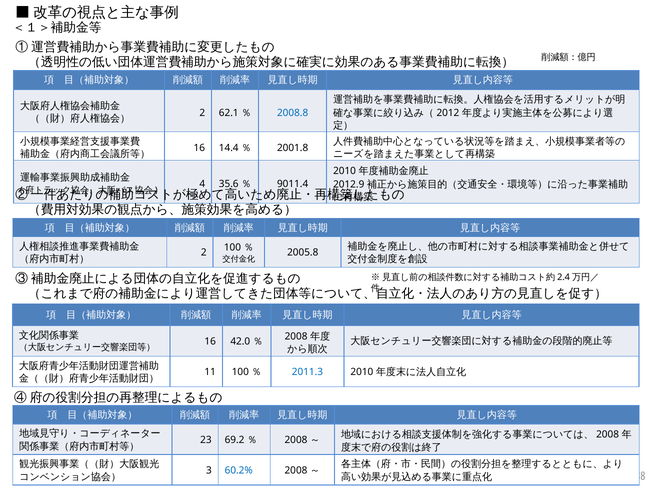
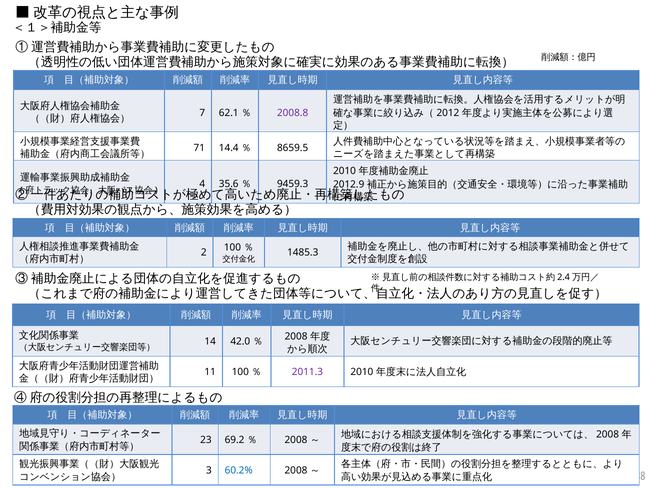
2 at (202, 113): 2 -> 7
2008.8 colour: blue -> purple
16 at (199, 148): 16 -> 71
2001.8: 2001.8 -> 8659.5
9011.4: 9011.4 -> 9459.3
2005.8: 2005.8 -> 1485.3
16 at (210, 342): 16 -> 14
2011.3 colour: blue -> purple
